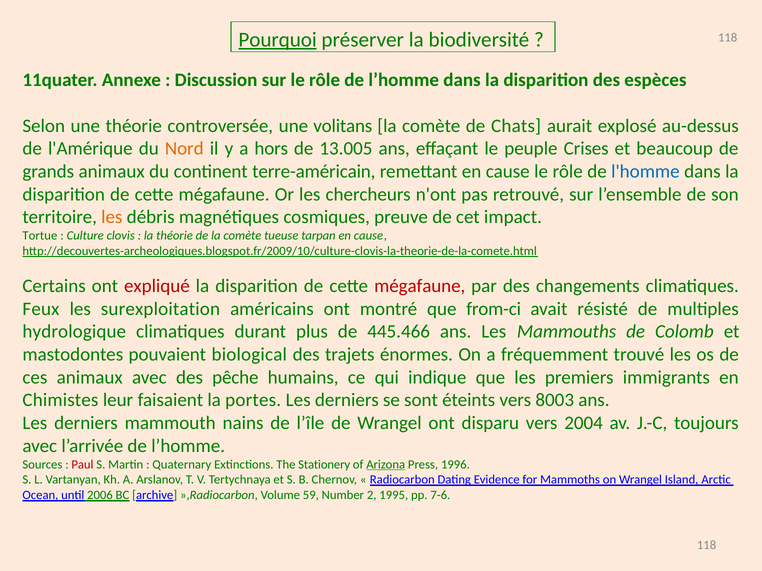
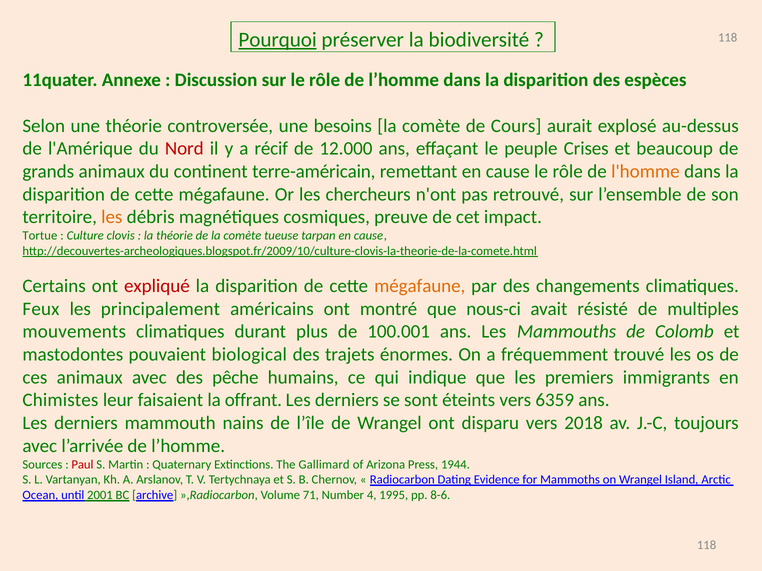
volitans: volitans -> besoins
Chats: Chats -> Cours
Nord colour: orange -> red
hors: hors -> récif
13.005: 13.005 -> 12.000
l'homme colour: blue -> orange
mégafaune at (420, 286) colour: red -> orange
surexploitation: surexploitation -> principalement
from-ci: from-ci -> nous-ci
hydrologique: hydrologique -> mouvements
445.466: 445.466 -> 100.001
portes: portes -> offrant
8003: 8003 -> 6359
2004: 2004 -> 2018
Stationery: Stationery -> Gallimard
Arizona underline: present -> none
1996: 1996 -> 1944
2006: 2006 -> 2001
59: 59 -> 71
2: 2 -> 4
7-6: 7-6 -> 8-6
